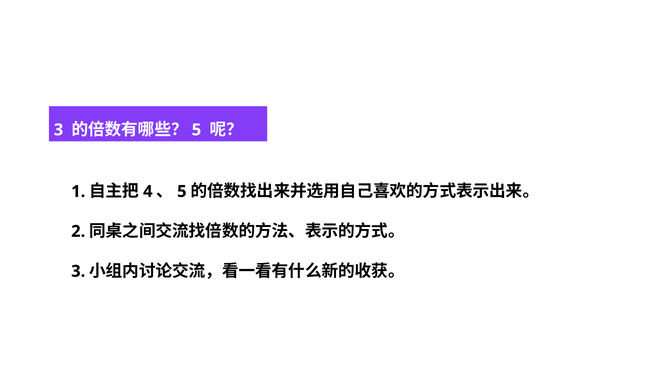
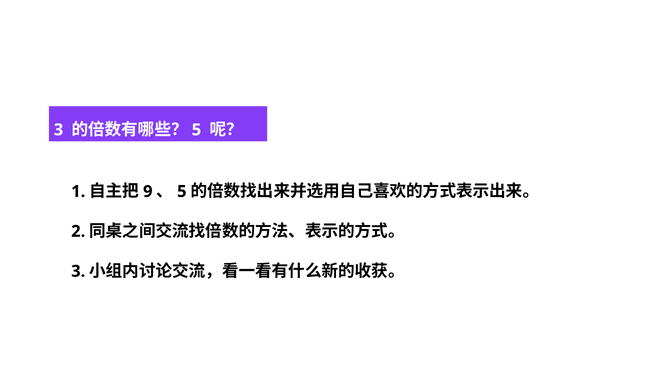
4: 4 -> 9
